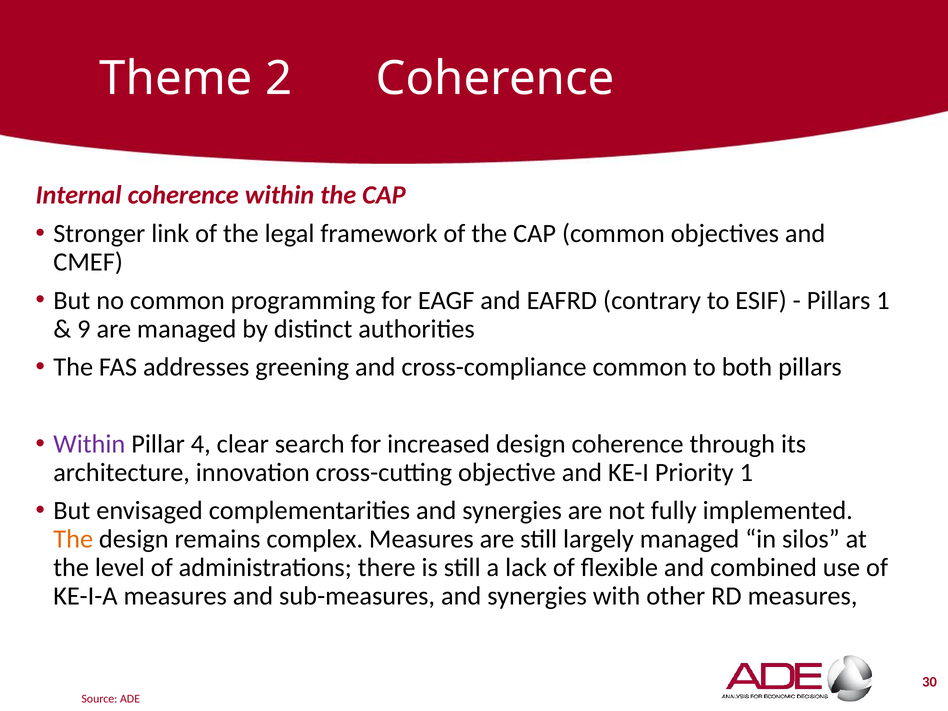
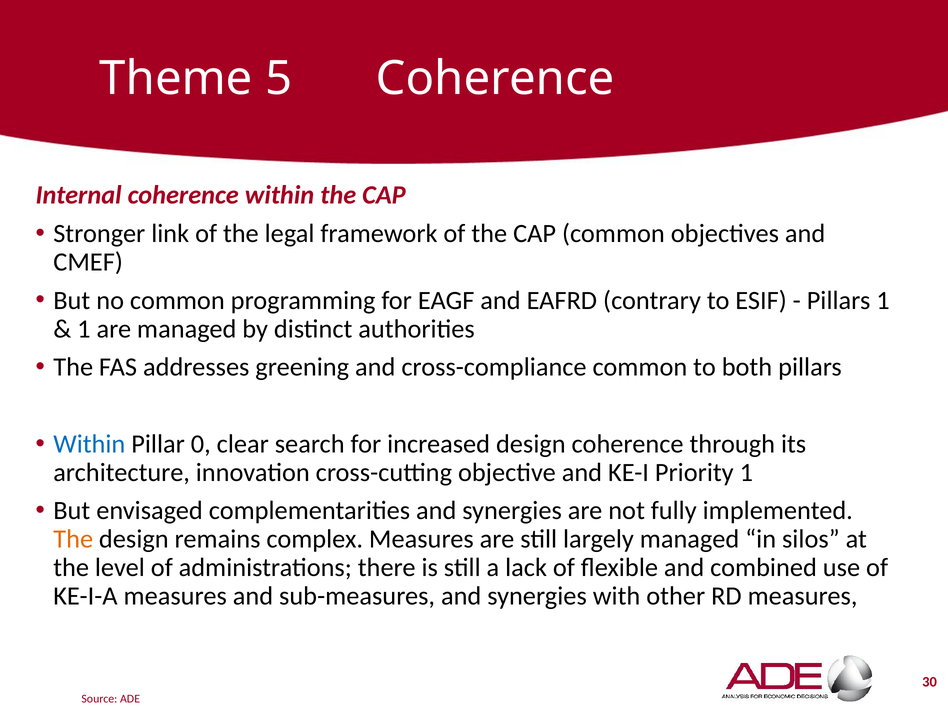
2: 2 -> 5
9 at (84, 329): 9 -> 1
Within at (89, 444) colour: purple -> blue
4: 4 -> 0
